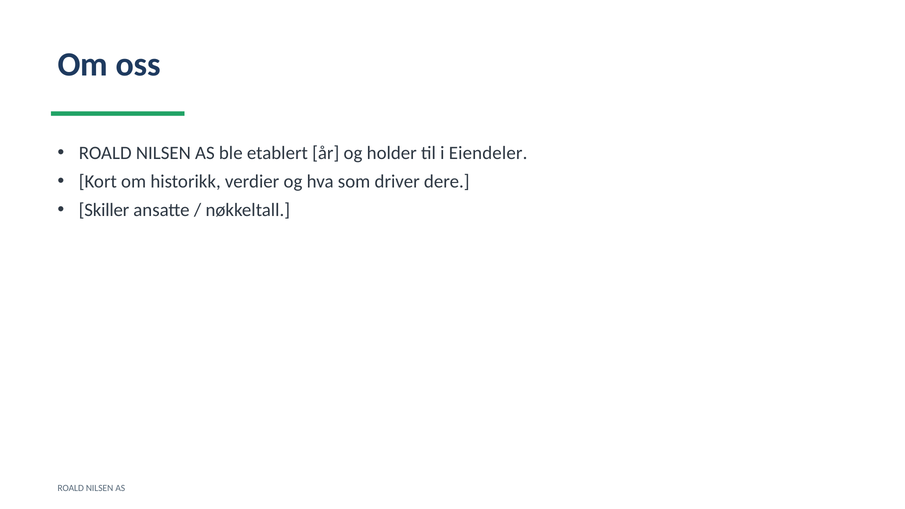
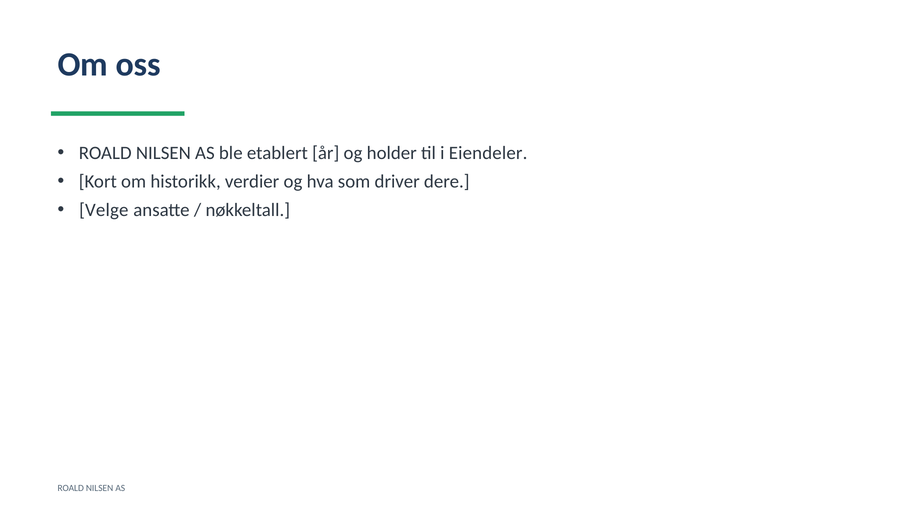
Skiller: Skiller -> Velge
